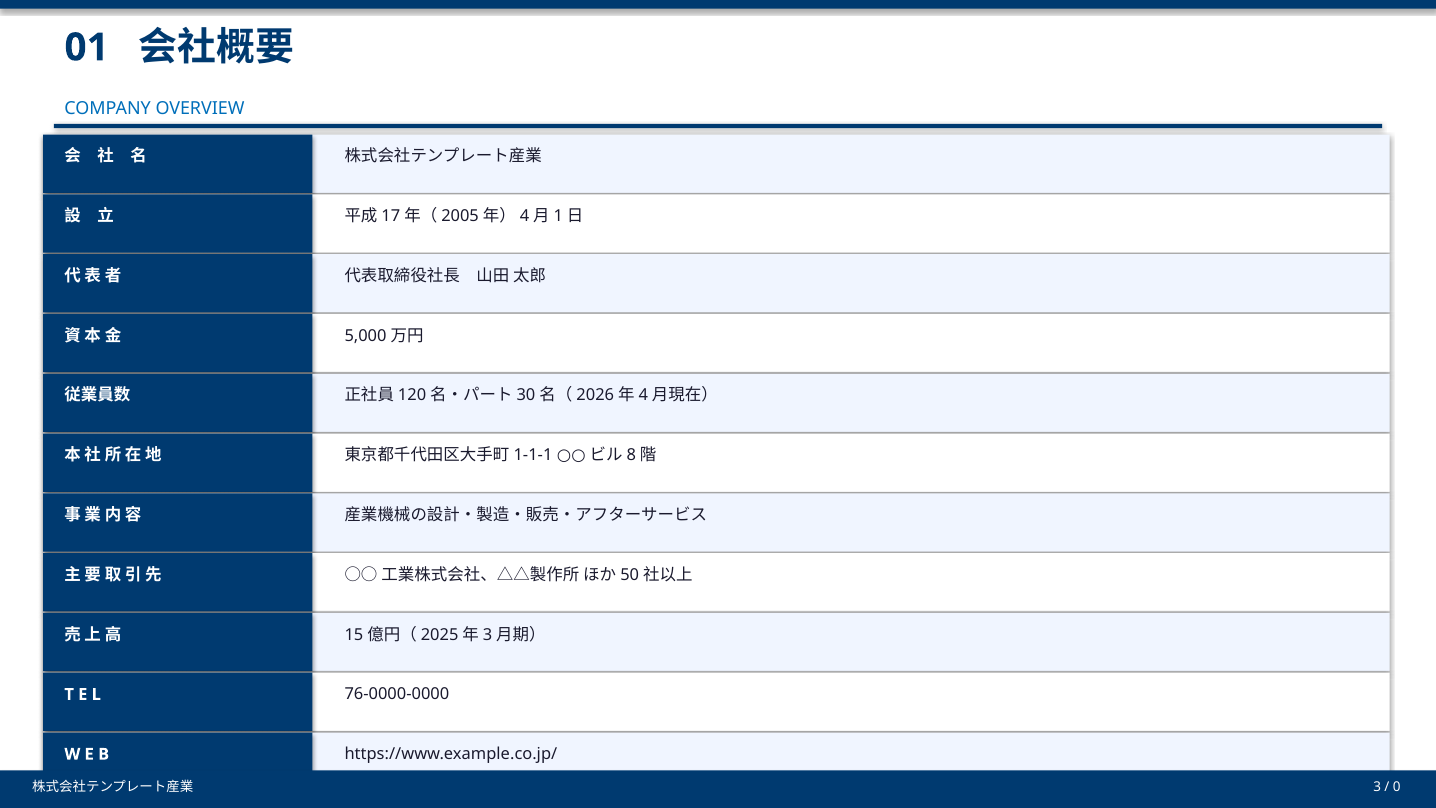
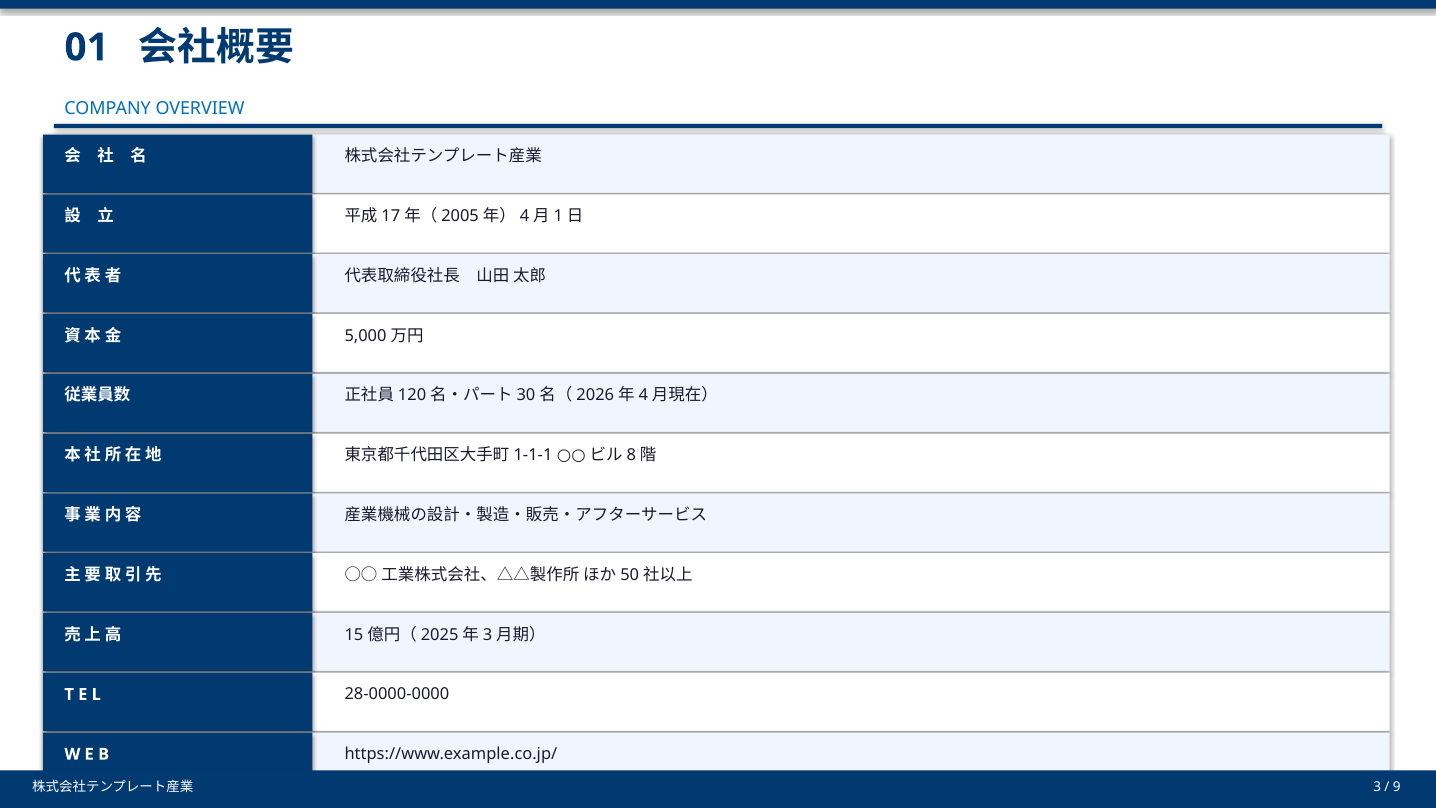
76-0000-0000: 76-0000-0000 -> 28-0000-0000
0: 0 -> 9
